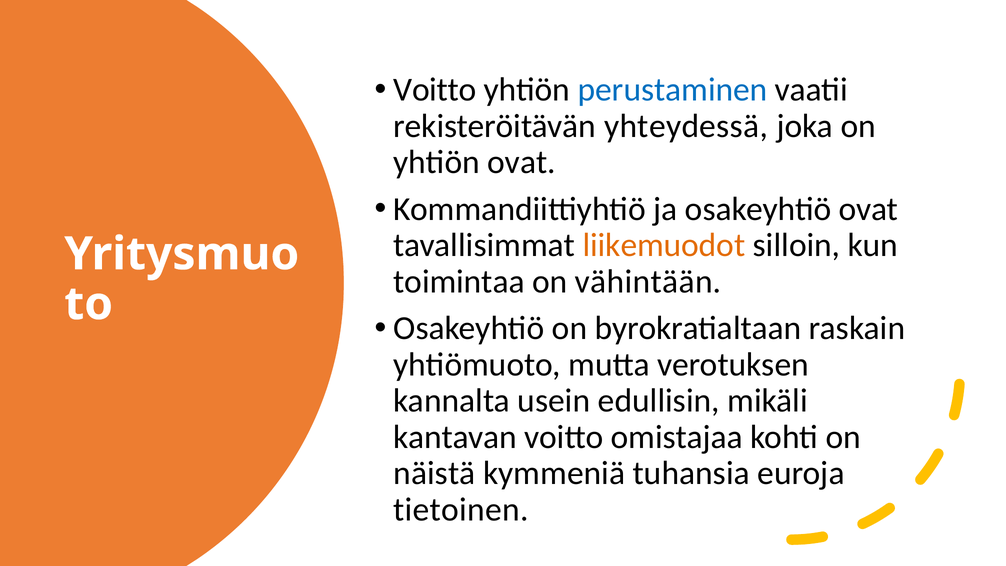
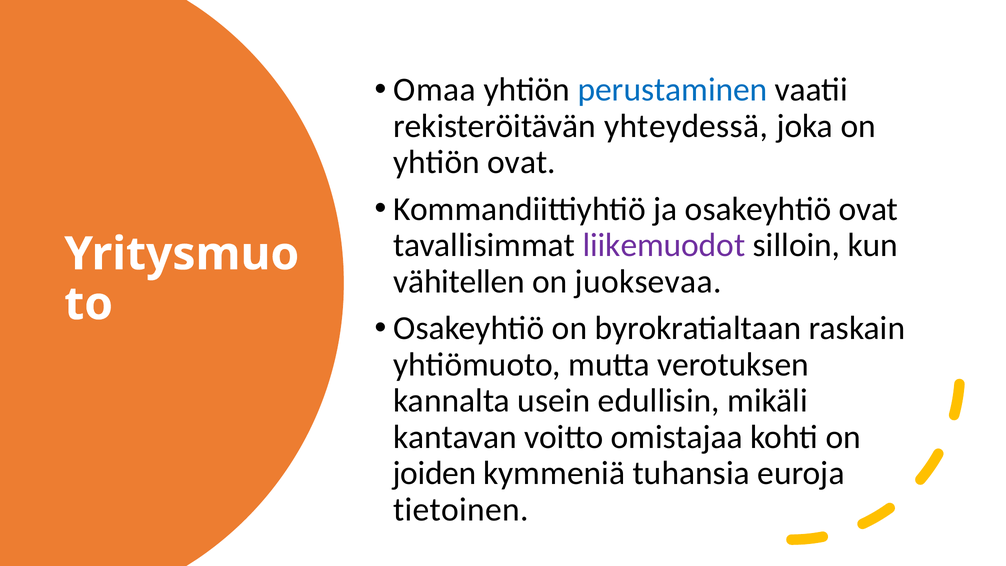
Voitto at (435, 90): Voitto -> Omaa
liikemuodot colour: orange -> purple
toimintaa: toimintaa -> vähitellen
vähintään: vähintään -> juoksevaa
näistä: näistä -> joiden
